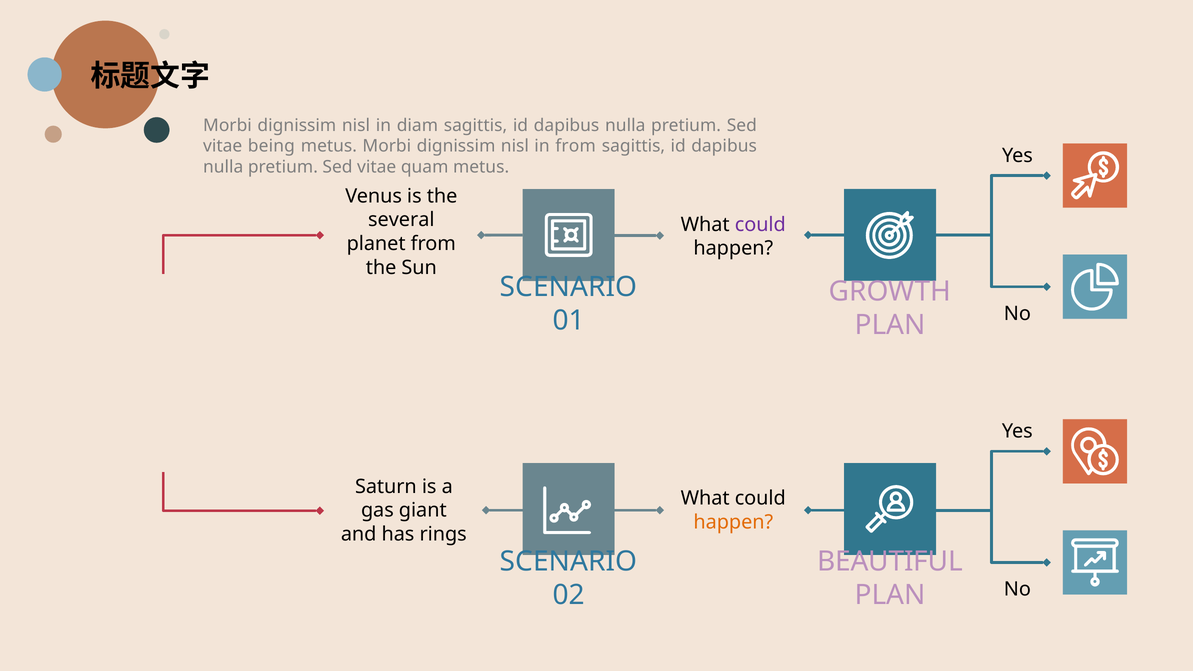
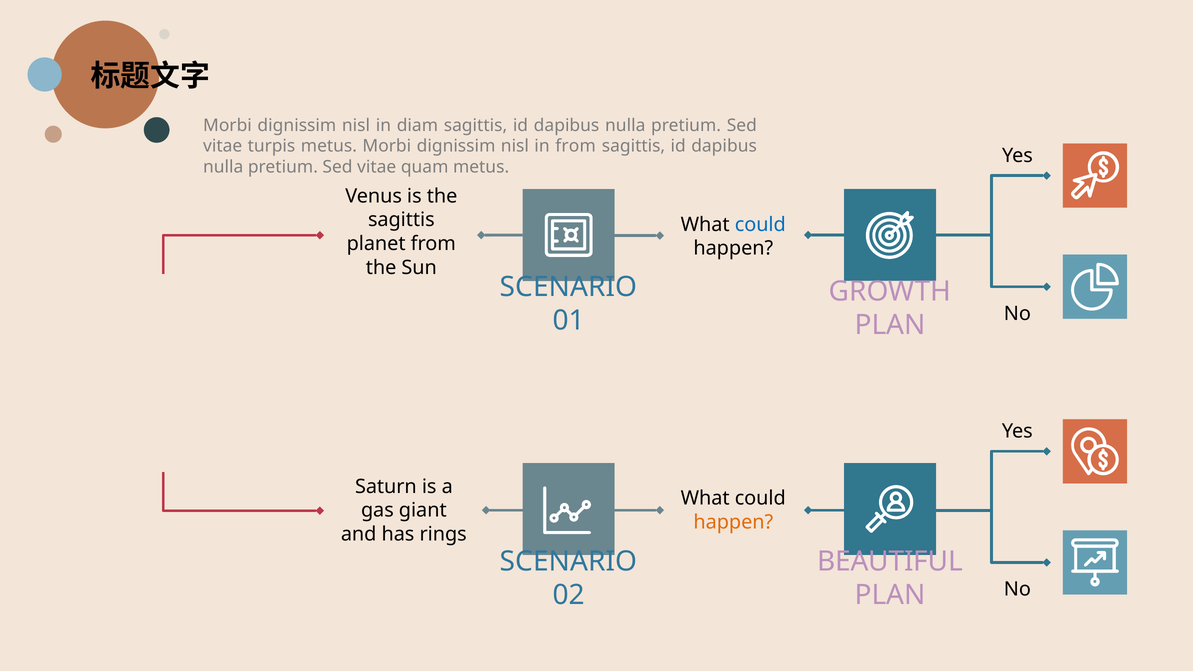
being: being -> turpis
several at (401, 220): several -> sagittis
could at (760, 225) colour: purple -> blue
